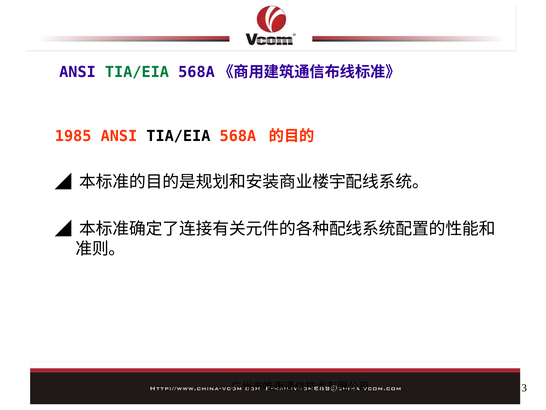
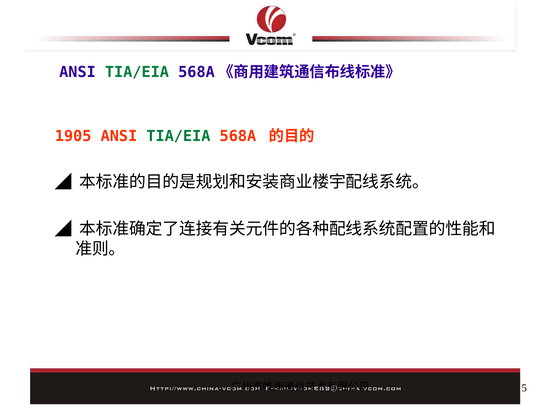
1985: 1985 -> 1905
TIA/EIA at (178, 136) colour: black -> green
3: 3 -> 5
